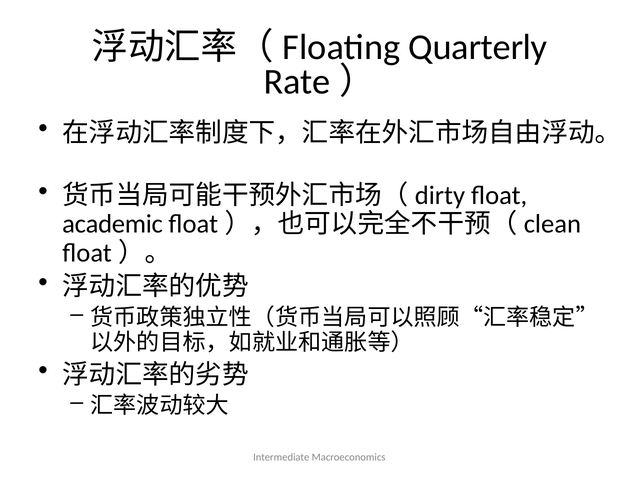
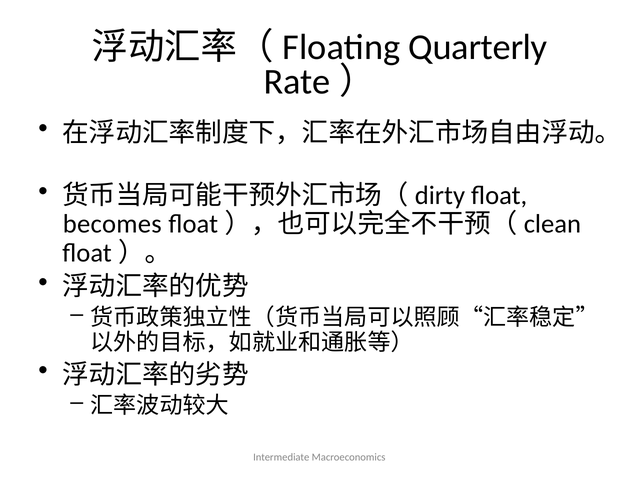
academic: academic -> becomes
